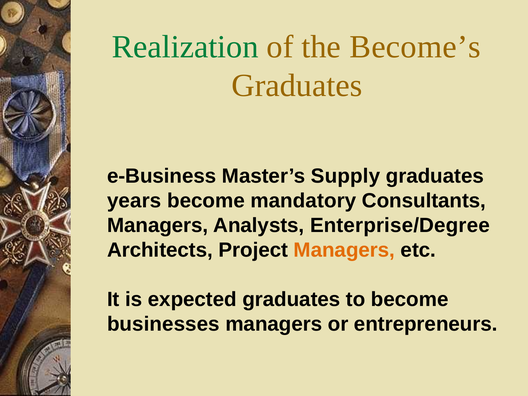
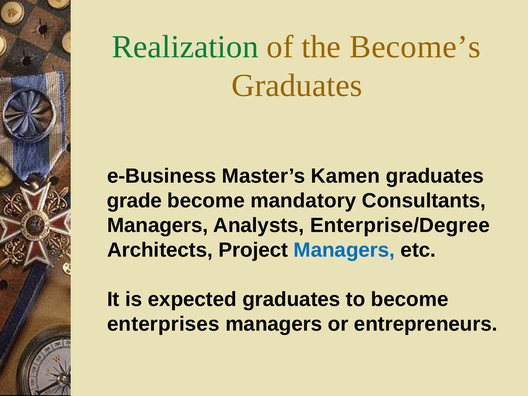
Supply: Supply -> Kamen
years: years -> grade
Managers at (344, 250) colour: orange -> blue
businesses: businesses -> enterprises
